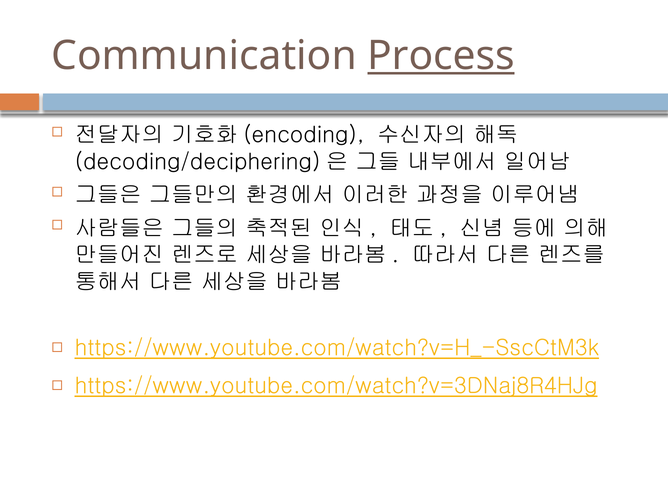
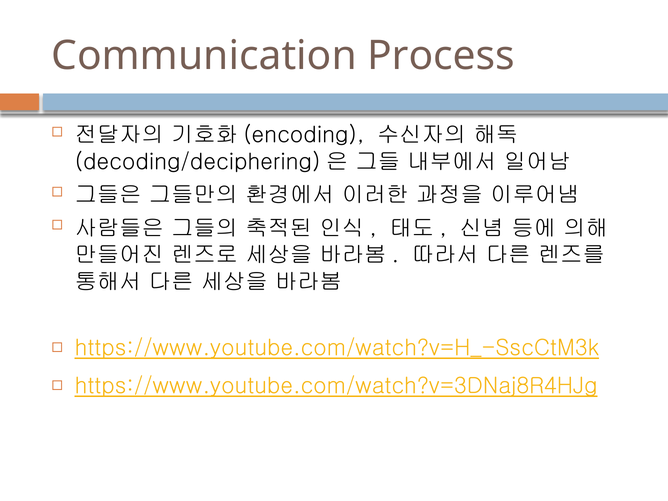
Process underline: present -> none
